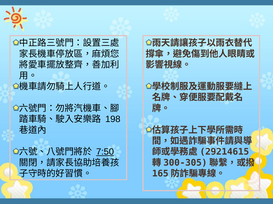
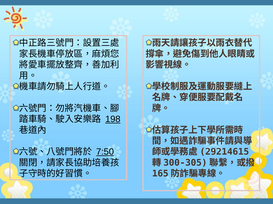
198 underline: none -> present
